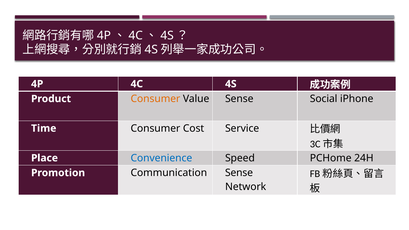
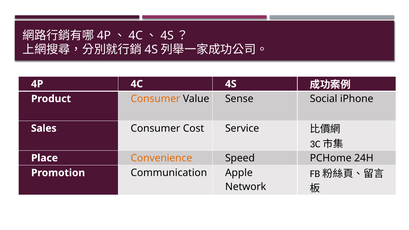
Time: Time -> Sales
Convenience colour: blue -> orange
Communication Sense: Sense -> Apple
